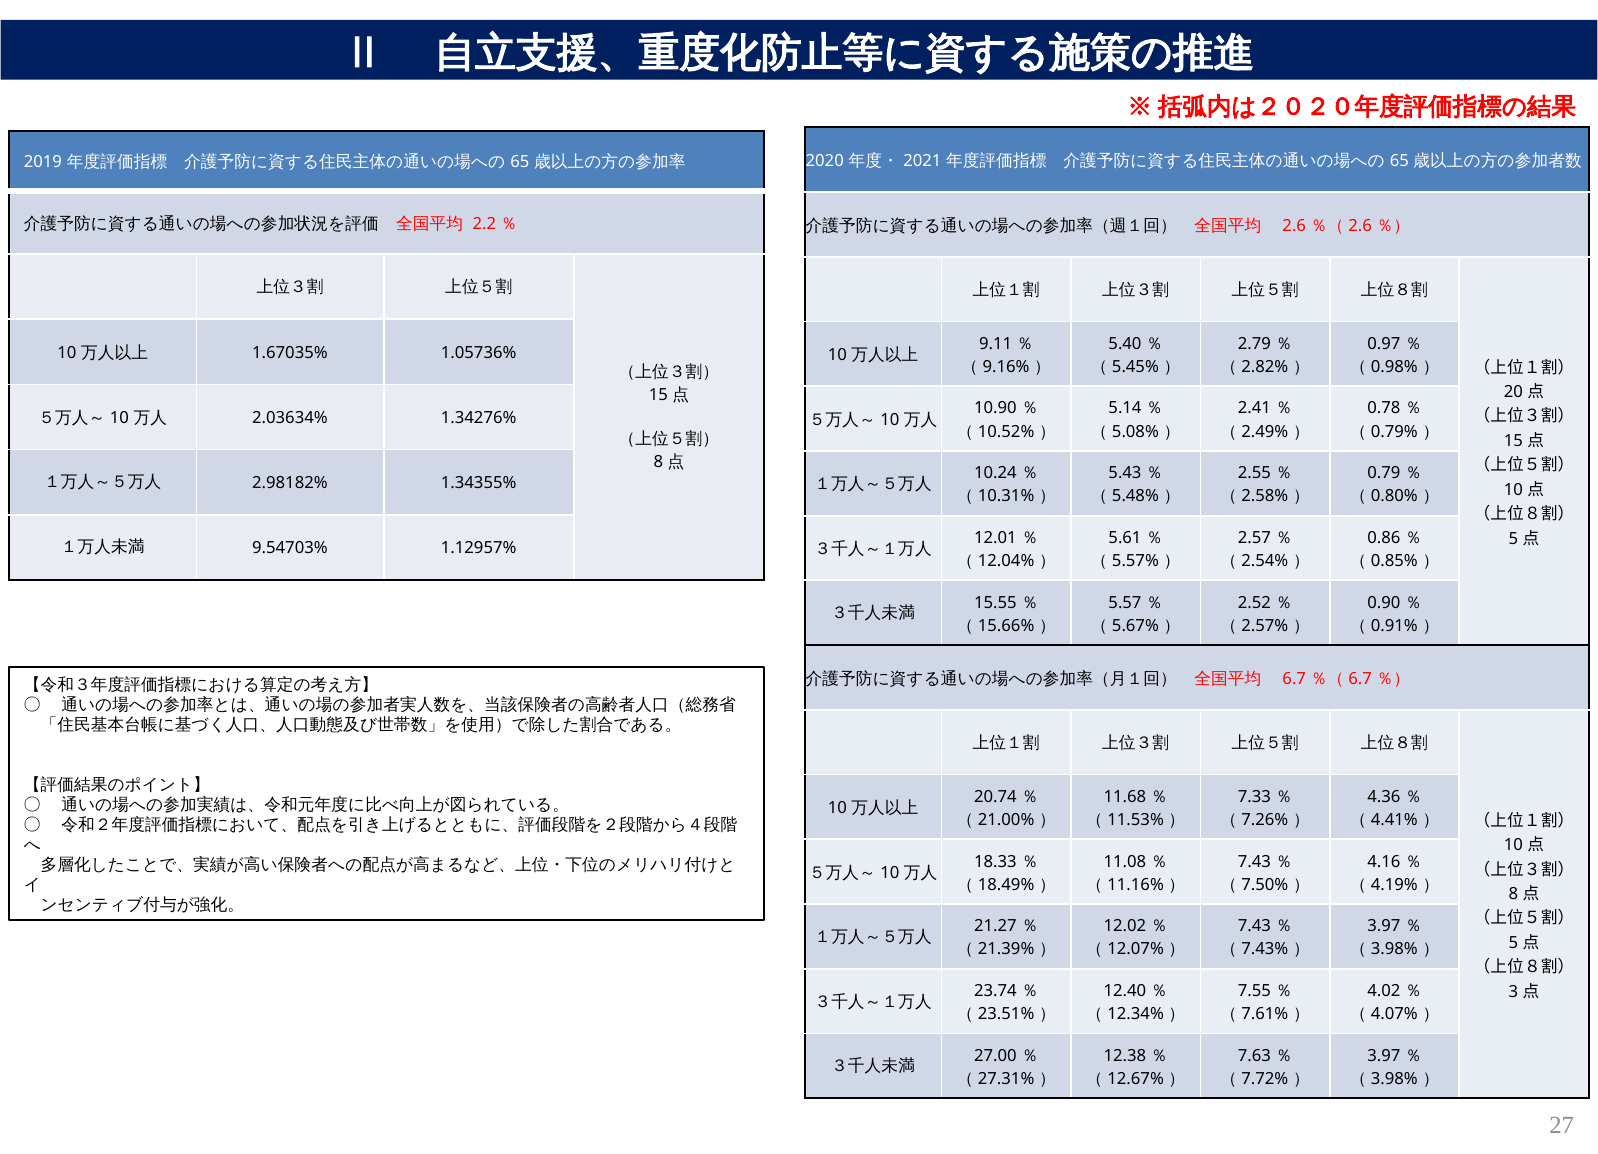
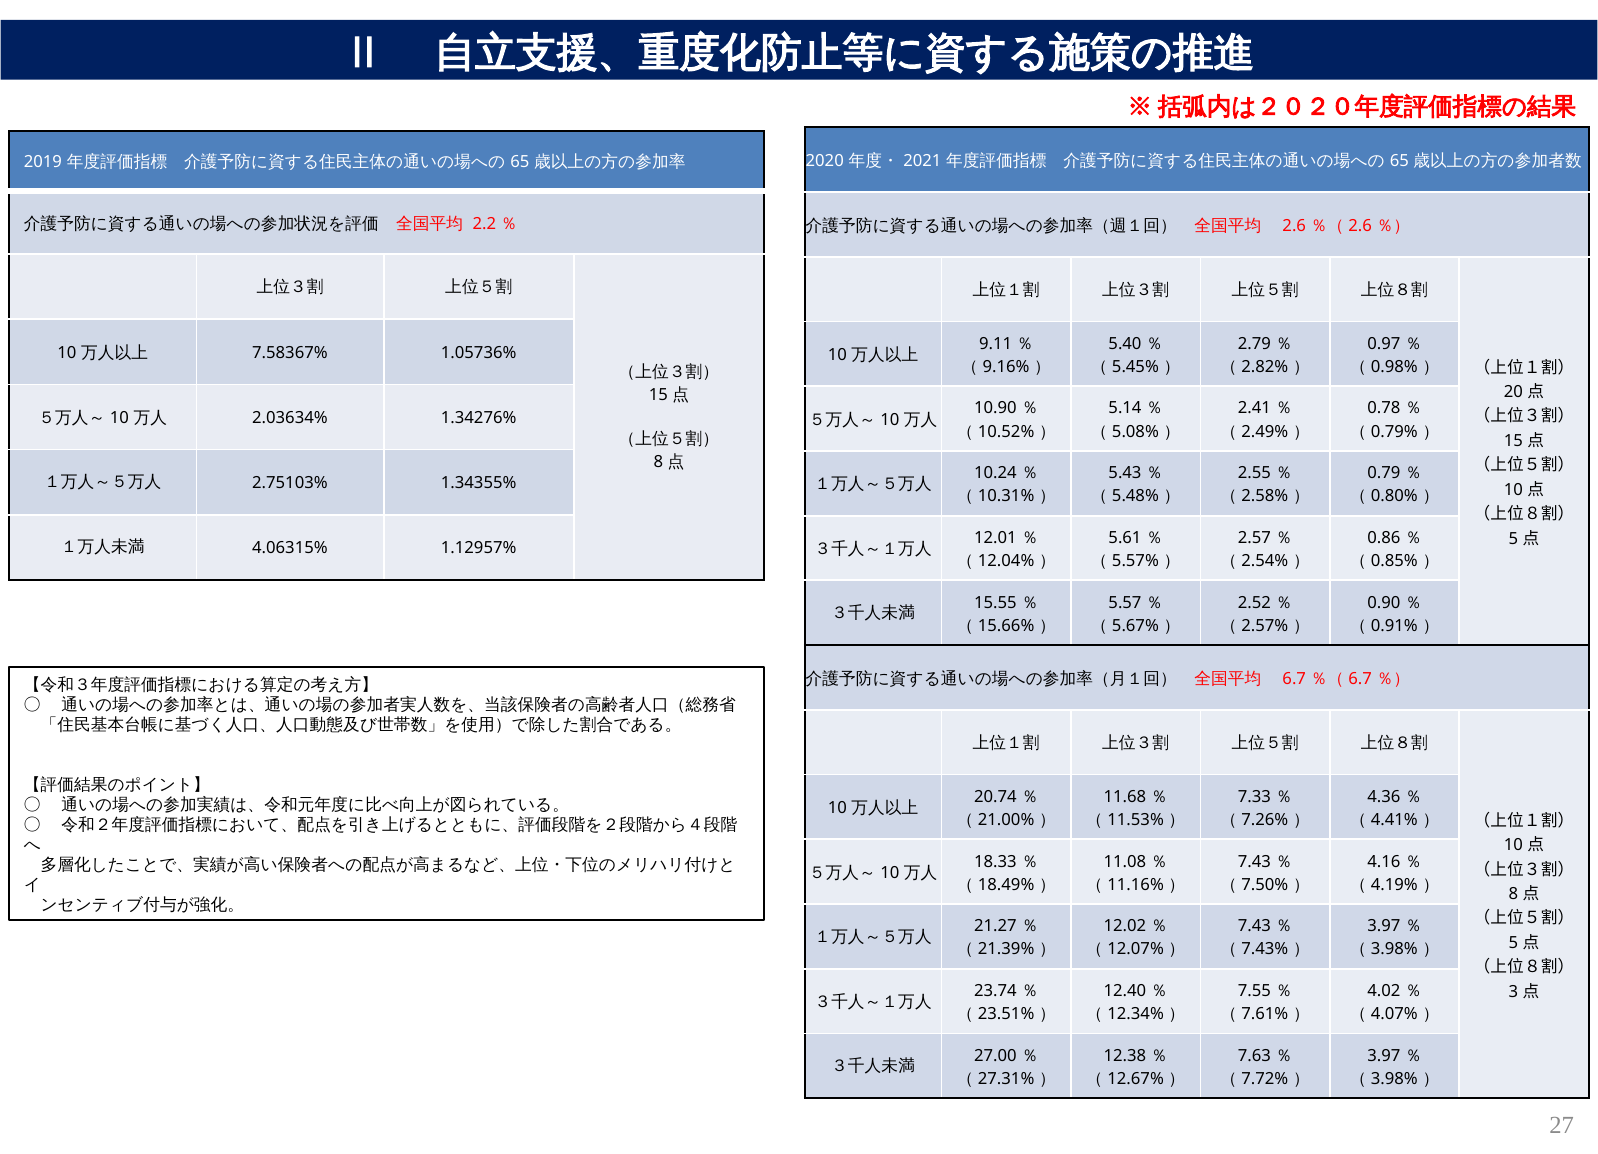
1.67035%: 1.67035% -> 7.58367%
2.98182%: 2.98182% -> 2.75103%
9.54703%: 9.54703% -> 4.06315%
